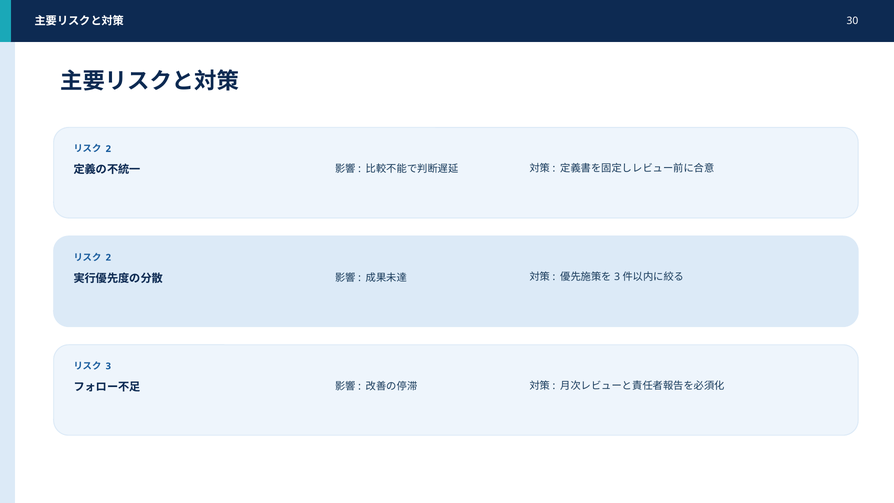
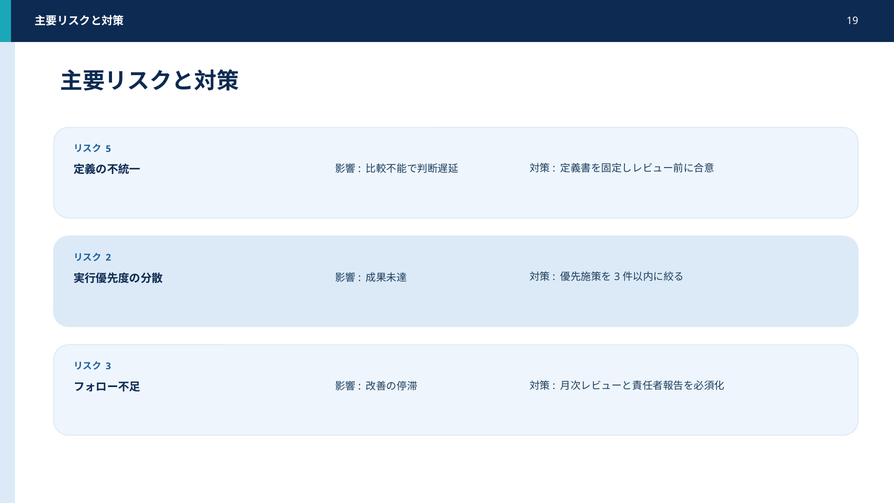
30: 30 -> 19
2 at (108, 149): 2 -> 5
